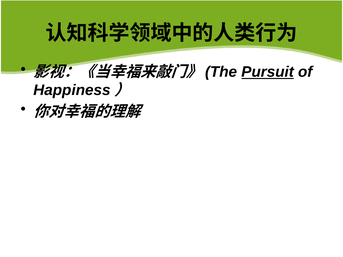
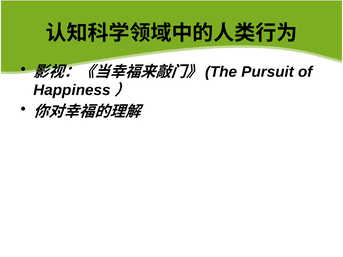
Pursuit underline: present -> none
